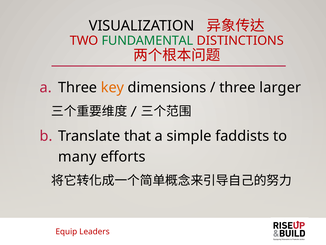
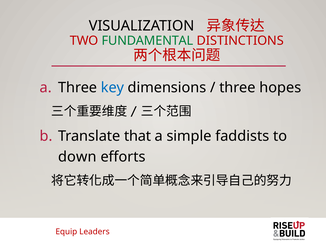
key colour: orange -> blue
larger: larger -> hopes
many: many -> down
